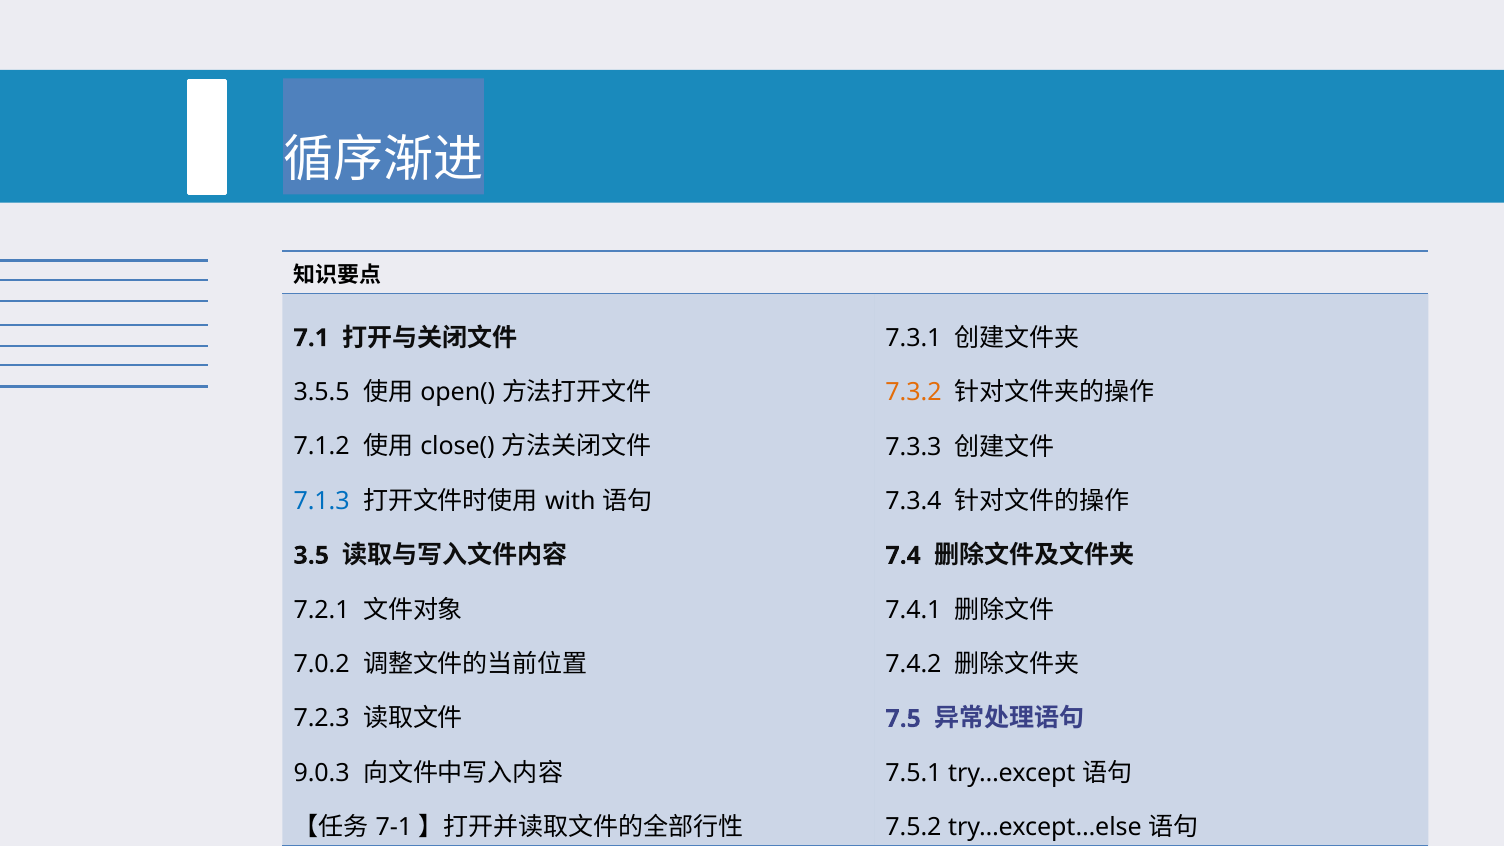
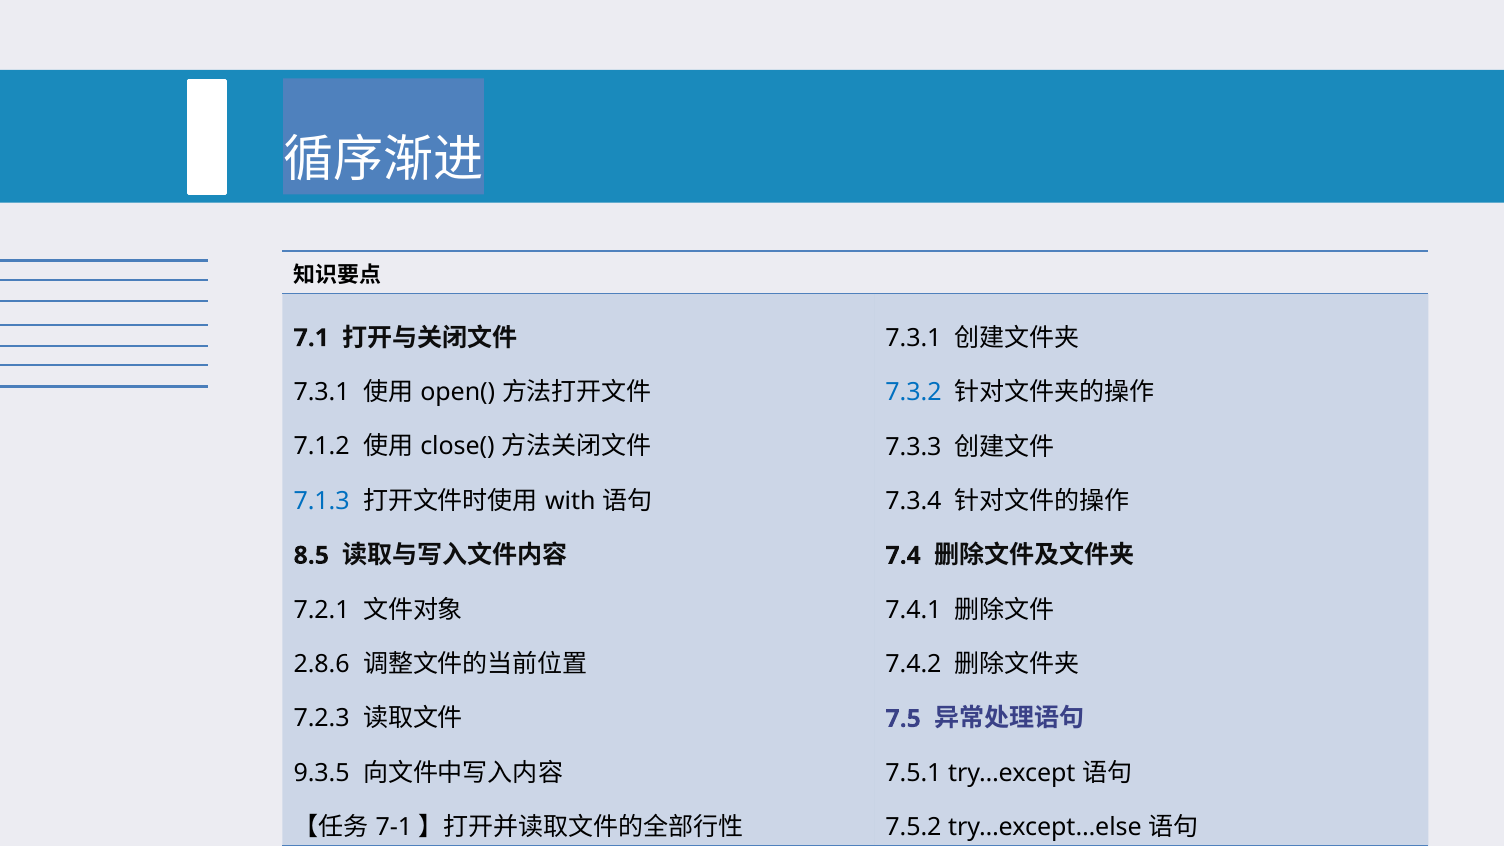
3.5.5 at (322, 392): 3.5.5 -> 7.3.1
7.3.2 colour: orange -> blue
3.5: 3.5 -> 8.5
7.0.2: 7.0.2 -> 2.8.6
9.0.3: 9.0.3 -> 9.3.5
